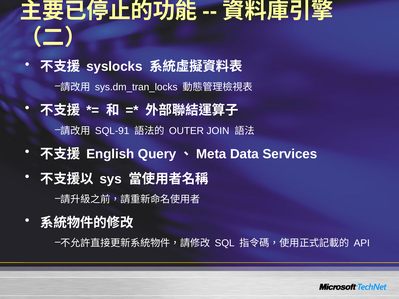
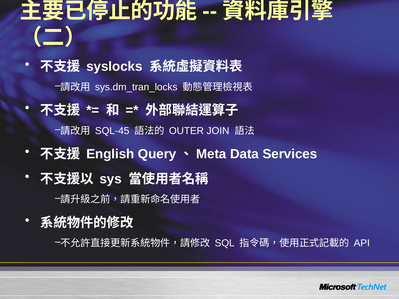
SQL-91: SQL-91 -> SQL-45
